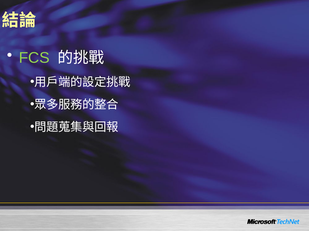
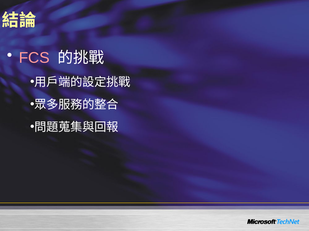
FCS colour: light green -> pink
